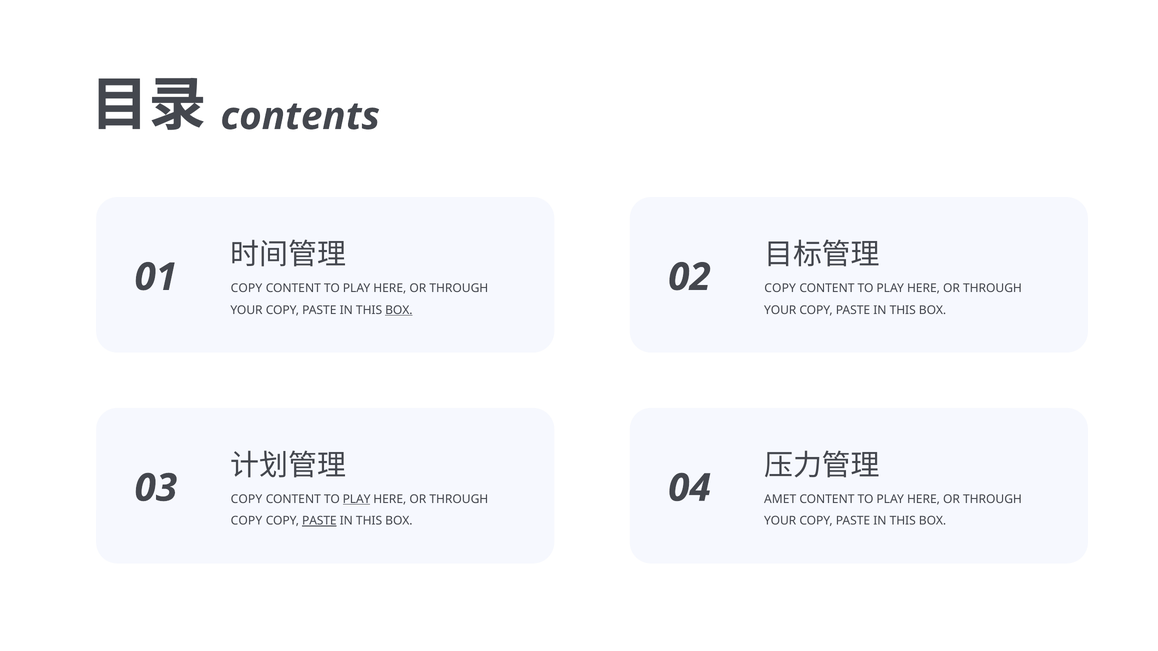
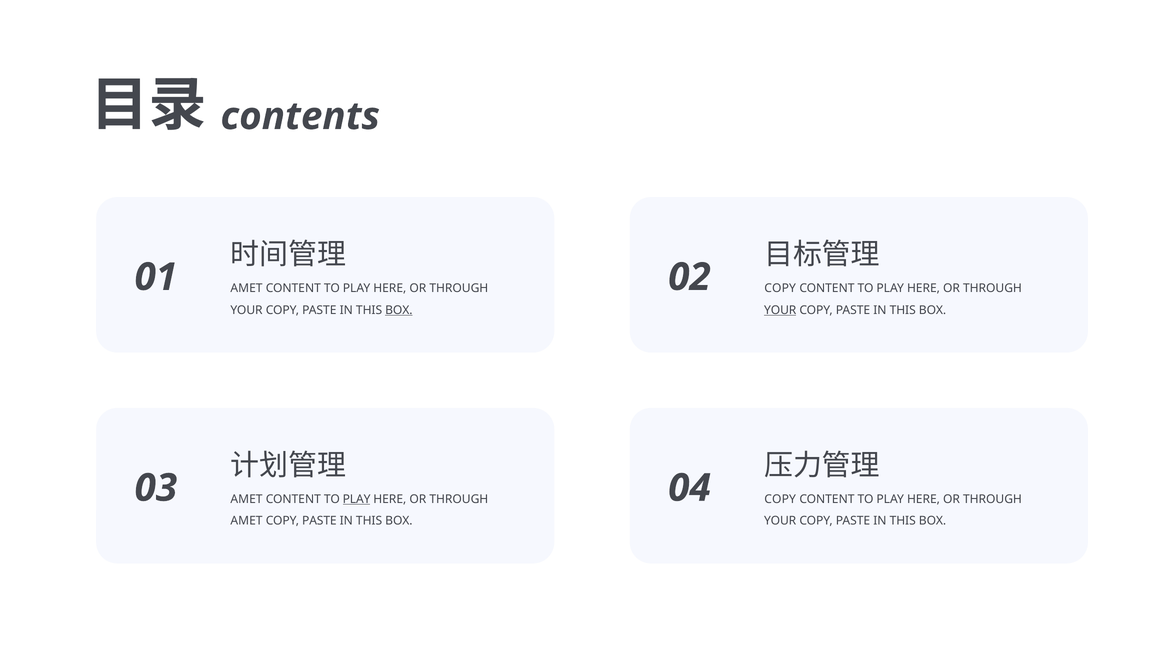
COPY at (246, 288): COPY -> AMET
YOUR at (780, 310) underline: none -> present
COPY at (246, 499): COPY -> AMET
AMET at (780, 499): AMET -> COPY
COPY at (246, 521): COPY -> AMET
PASTE at (319, 521) underline: present -> none
